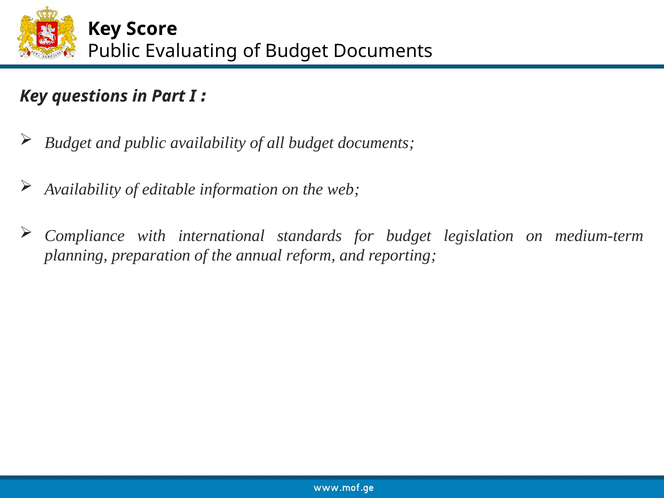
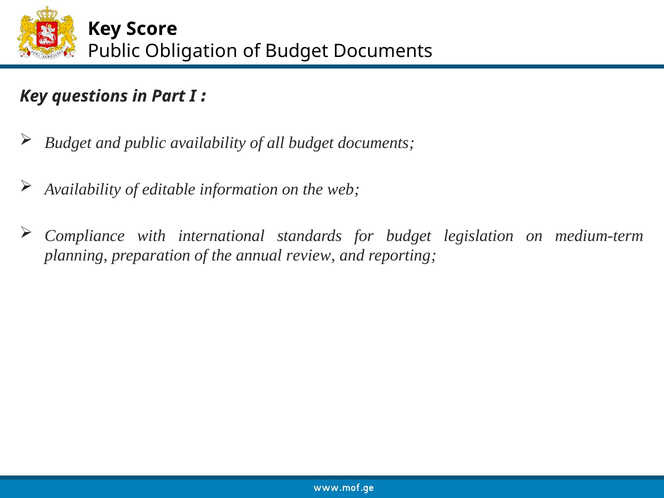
Evaluating: Evaluating -> Obligation
reform: reform -> review
